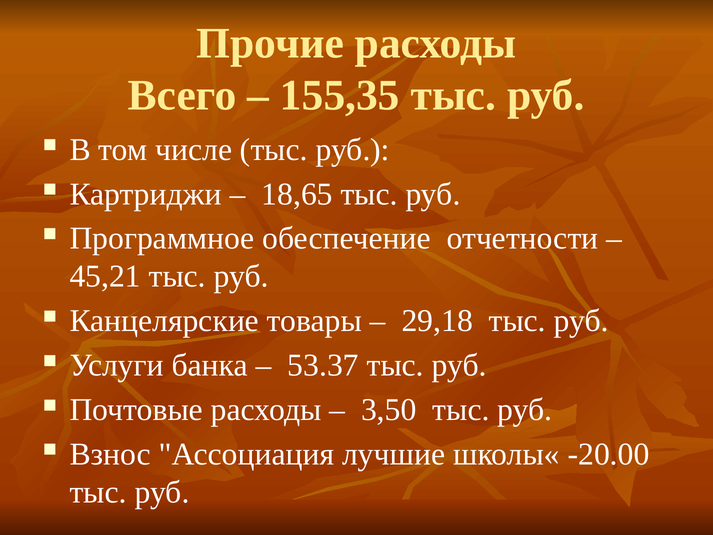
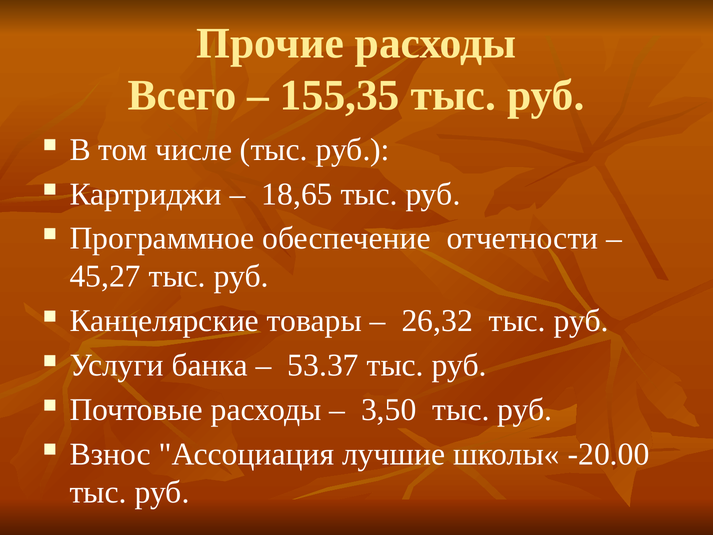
45,21: 45,21 -> 45,27
29,18: 29,18 -> 26,32
